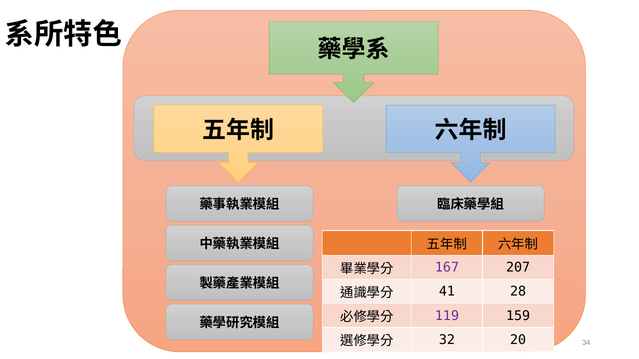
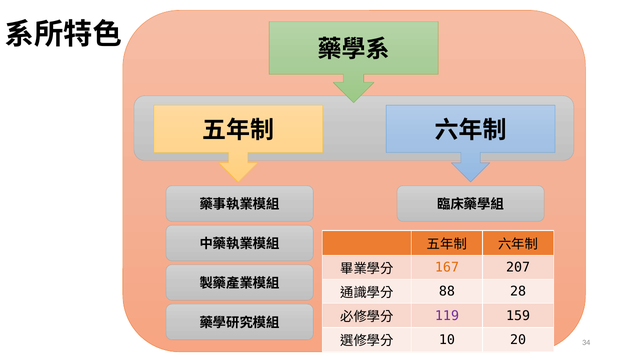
167 colour: purple -> orange
41: 41 -> 88
32: 32 -> 10
